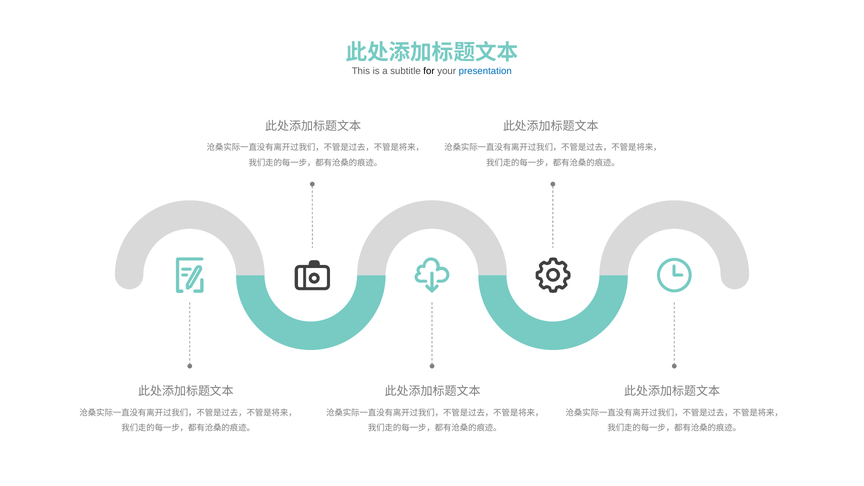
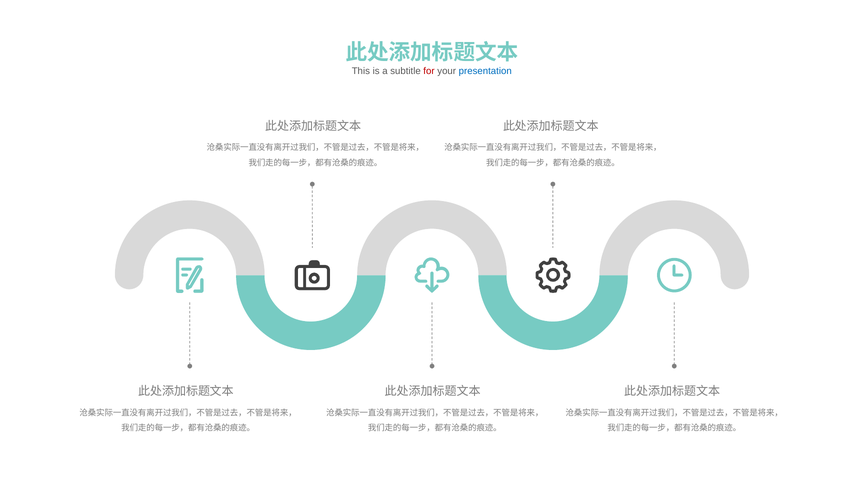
for colour: black -> red
